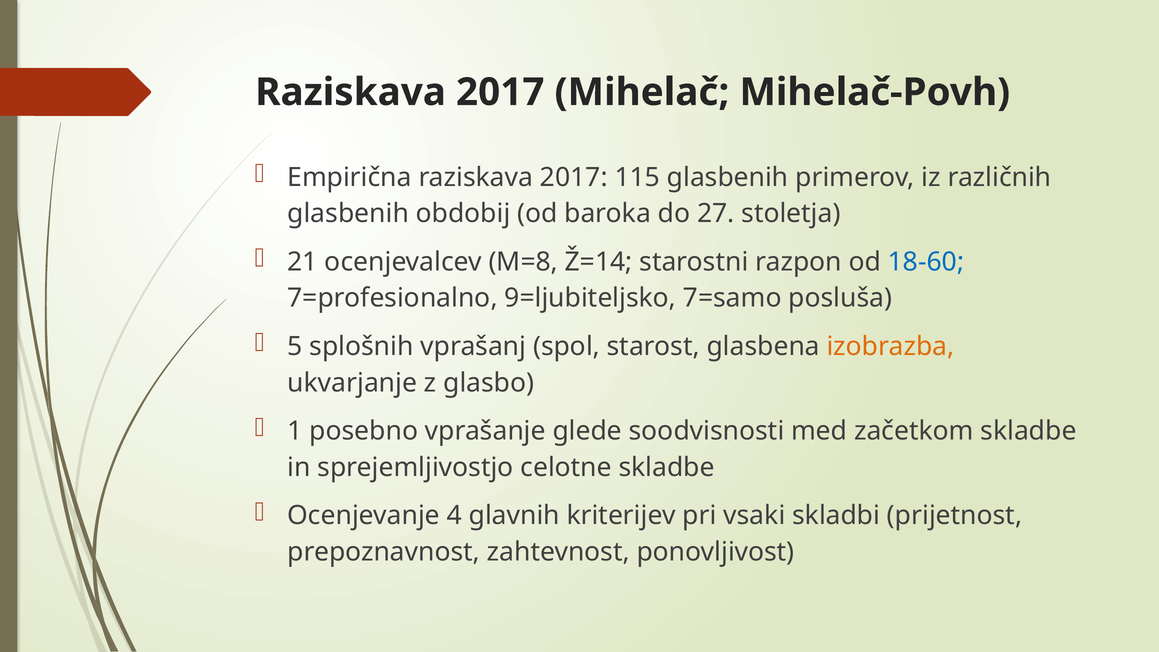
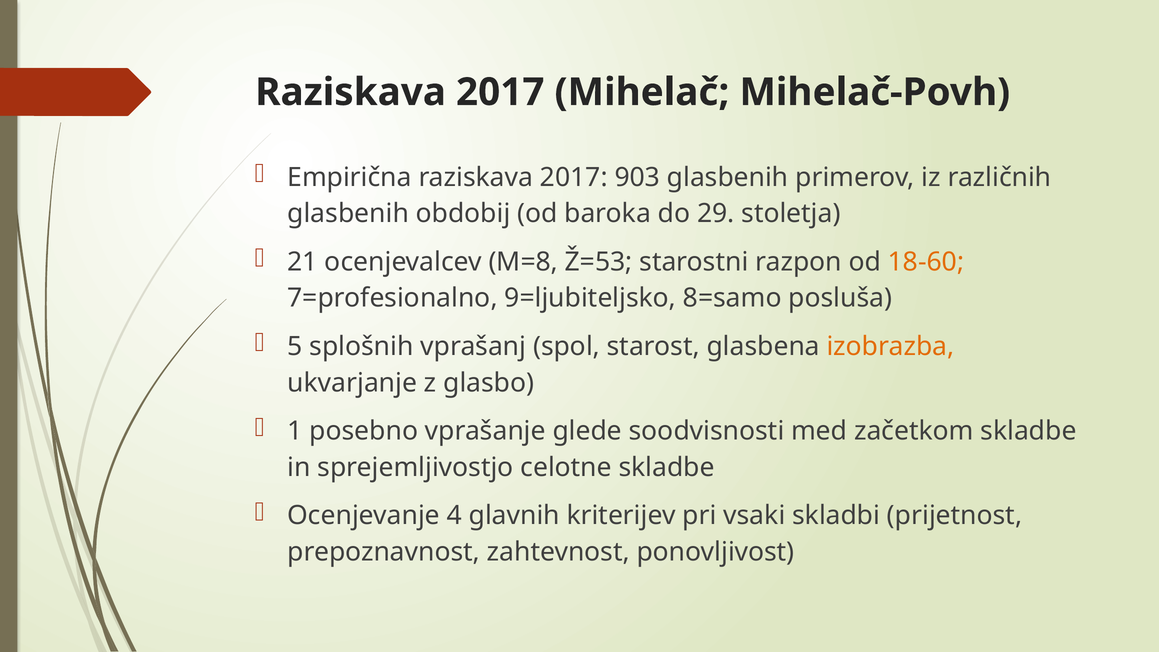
115: 115 -> 903
27: 27 -> 29
Ž=14: Ž=14 -> Ž=53
18-60 colour: blue -> orange
7=samo: 7=samo -> 8=samo
